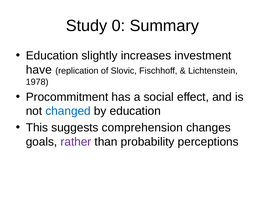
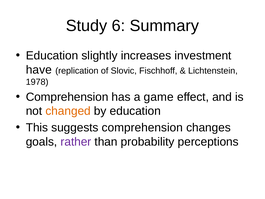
0: 0 -> 6
Procommitment at (67, 97): Procommitment -> Comprehension
social: social -> game
changed colour: blue -> orange
